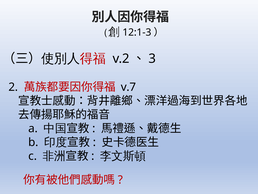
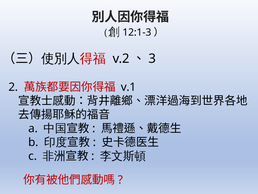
v.7: v.7 -> v.1
